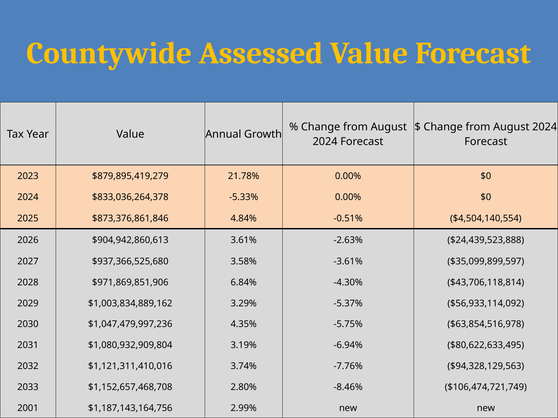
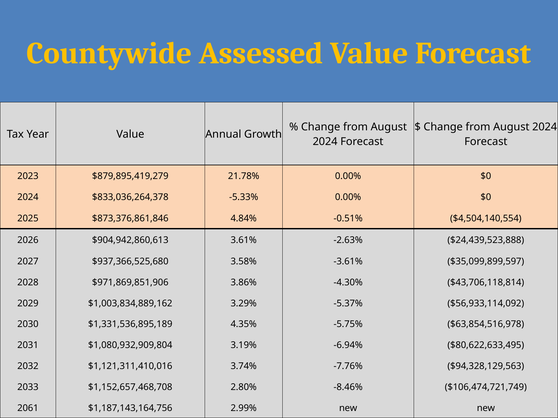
6.84%: 6.84% -> 3.86%
$1,047,479,997,236: $1,047,479,997,236 -> $1,331,536,895,189
2001: 2001 -> 2061
